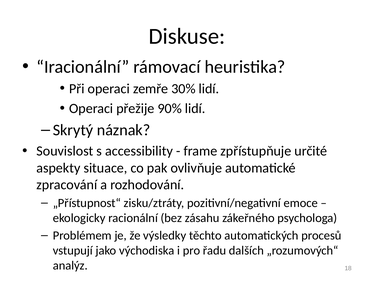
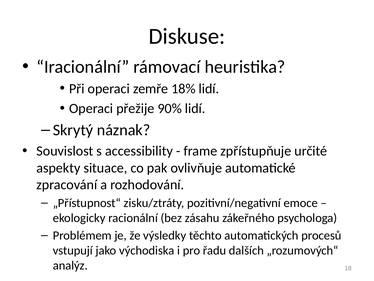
30%: 30% -> 18%
